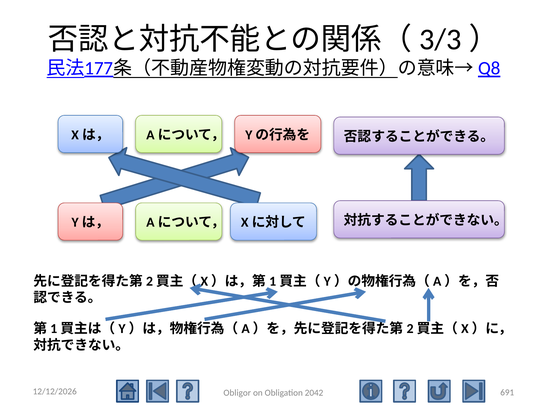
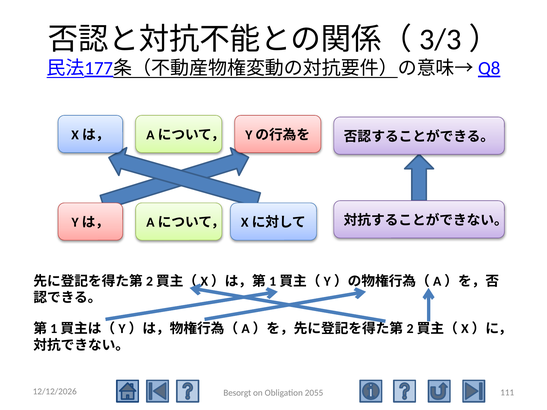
691: 691 -> 111
Obligor: Obligor -> Besorgt
2042: 2042 -> 2055
